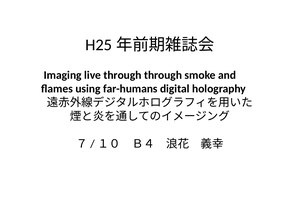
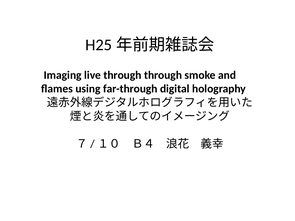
far-humans: far-humans -> far-through
